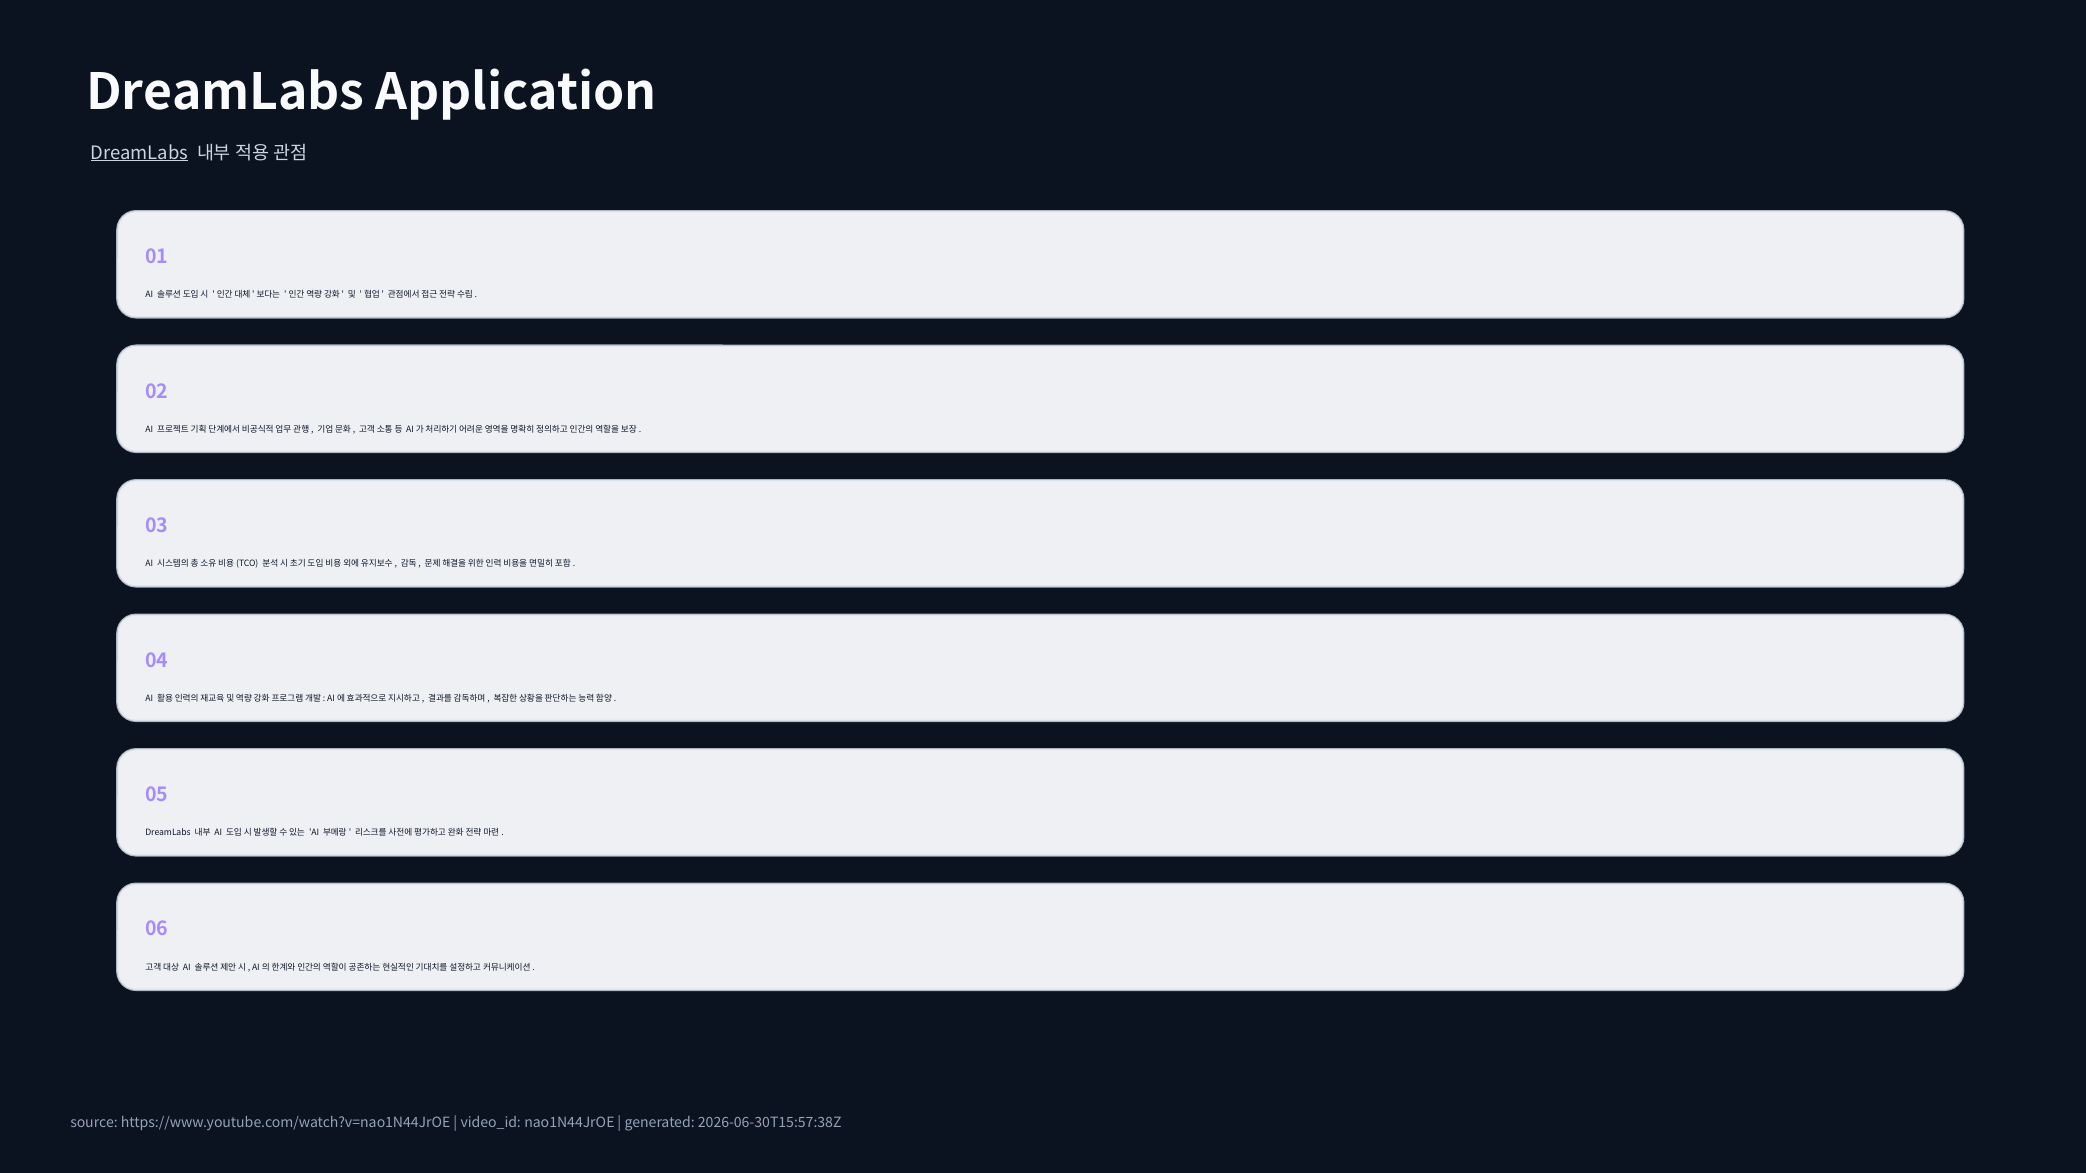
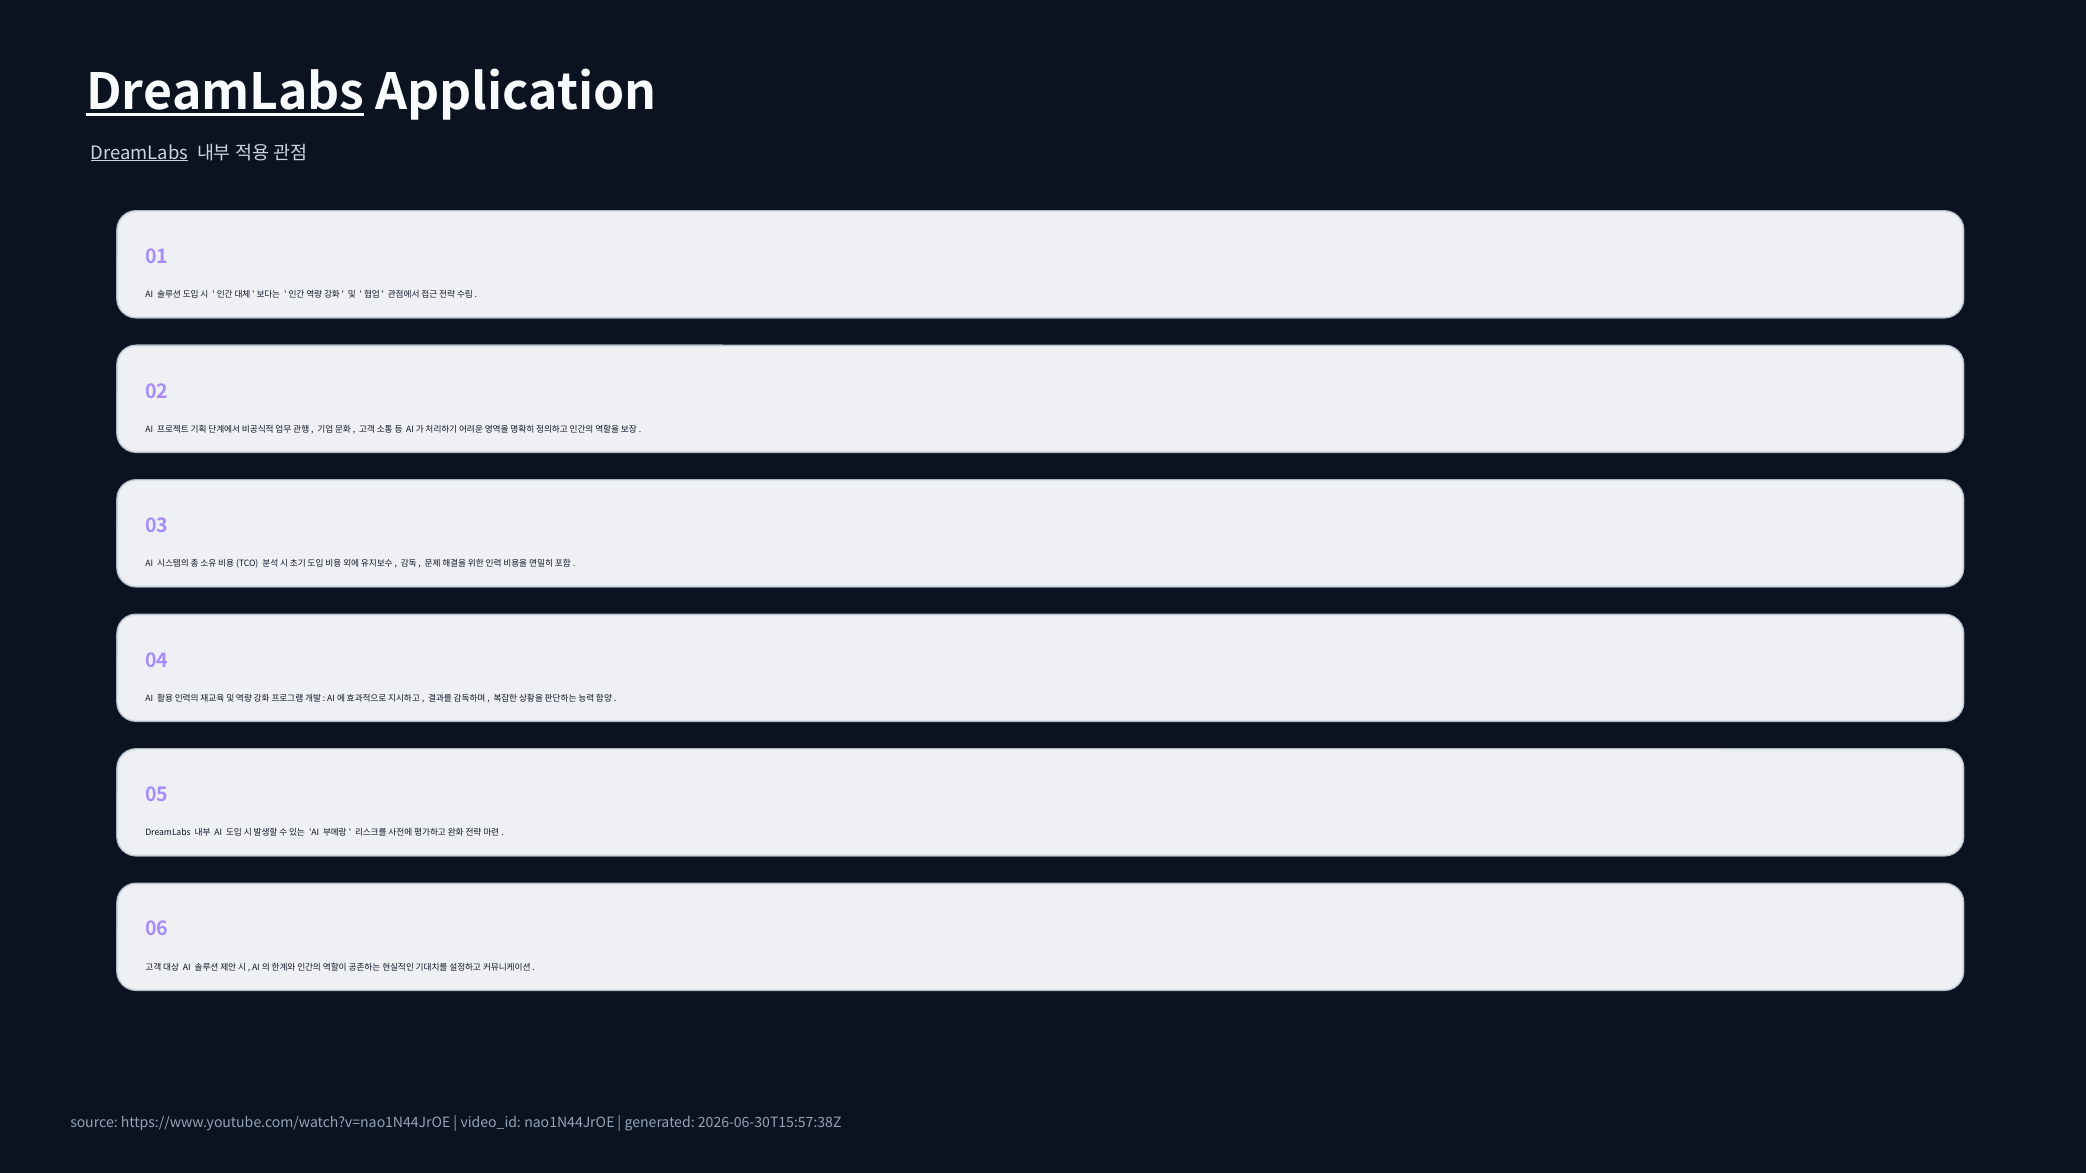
DreamLabs at (225, 93) underline: none -> present
